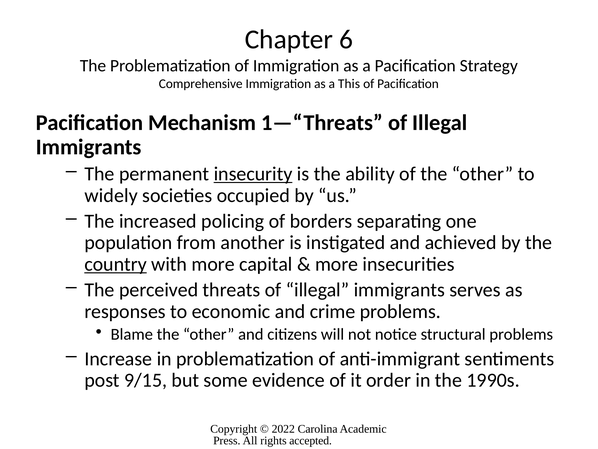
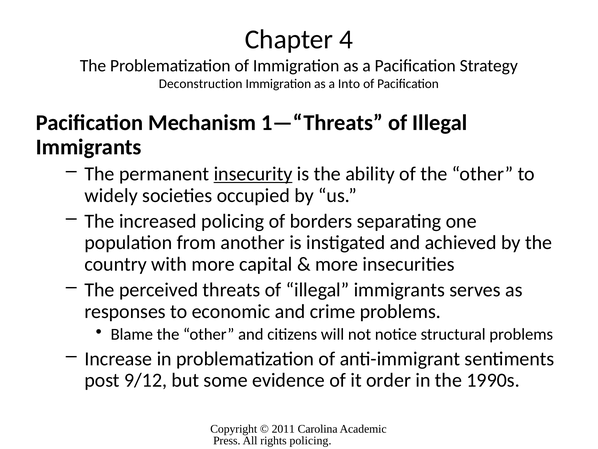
6: 6 -> 4
Comprehensive: Comprehensive -> Deconstruction
This: This -> Into
country underline: present -> none
9/15: 9/15 -> 9/12
2022: 2022 -> 2011
rights accepted: accepted -> policing
